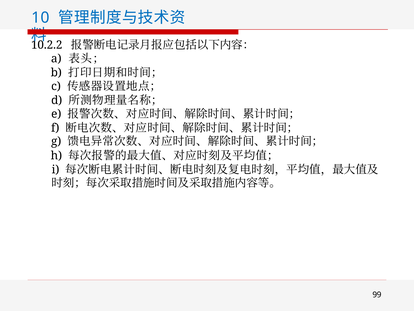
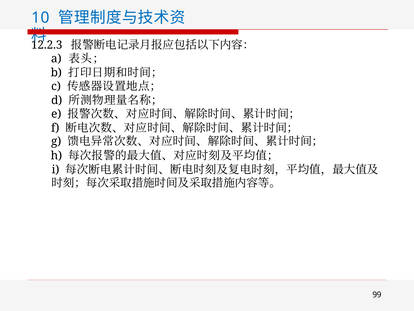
10.2.2: 10.2.2 -> 12.2.3
